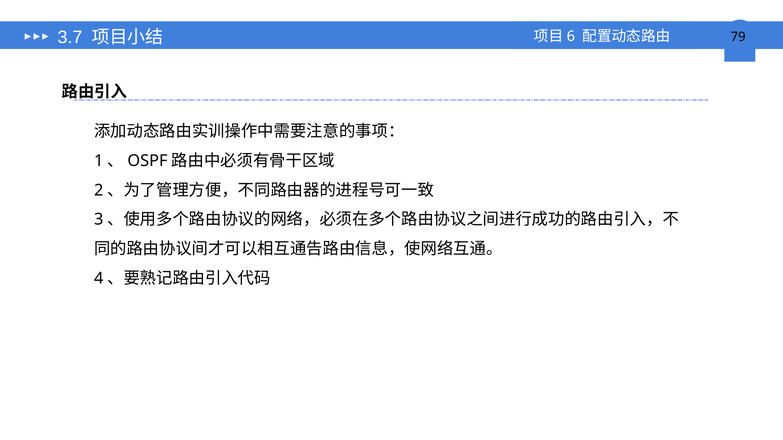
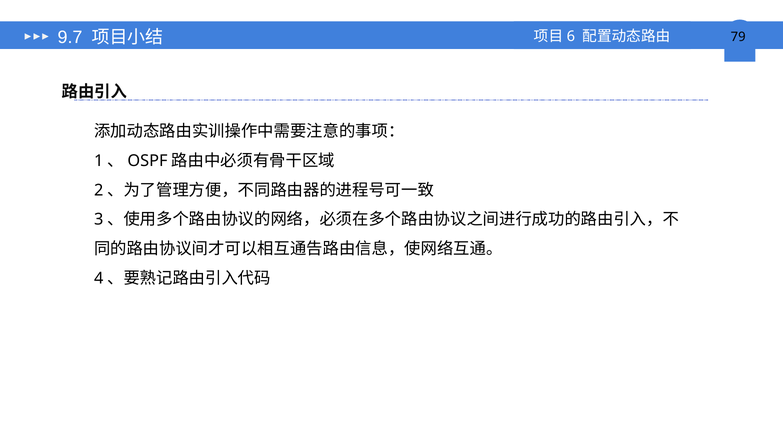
3.7: 3.7 -> 9.7
